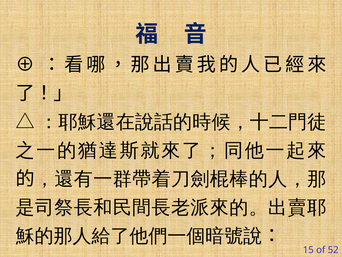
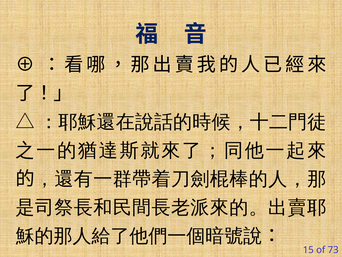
52: 52 -> 73
